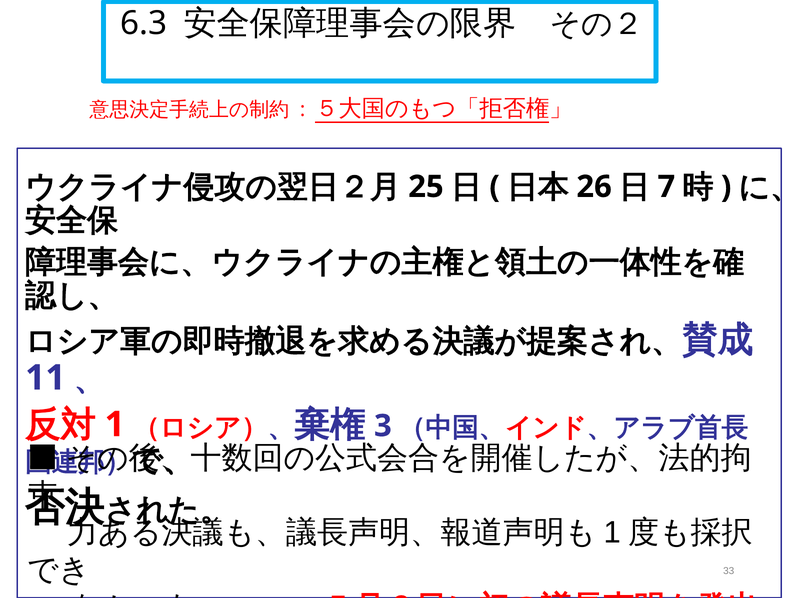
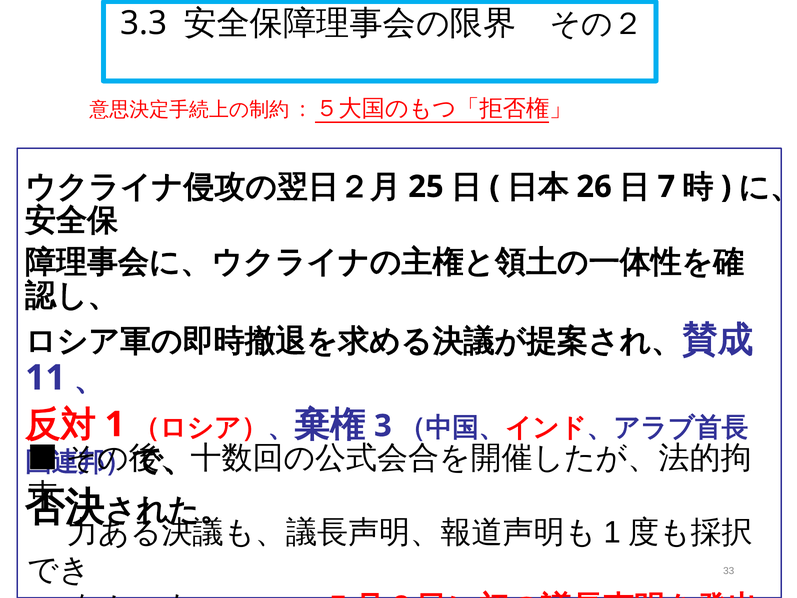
6.3: 6.3 -> 3.3
